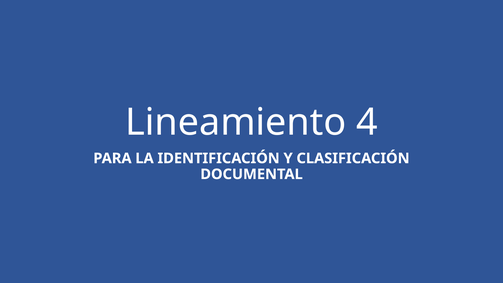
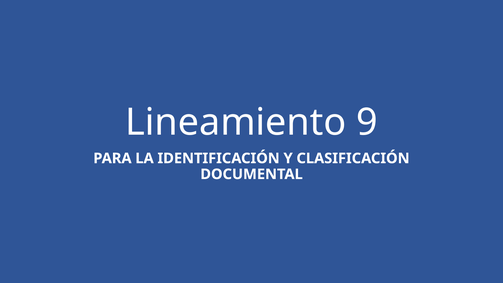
4: 4 -> 9
